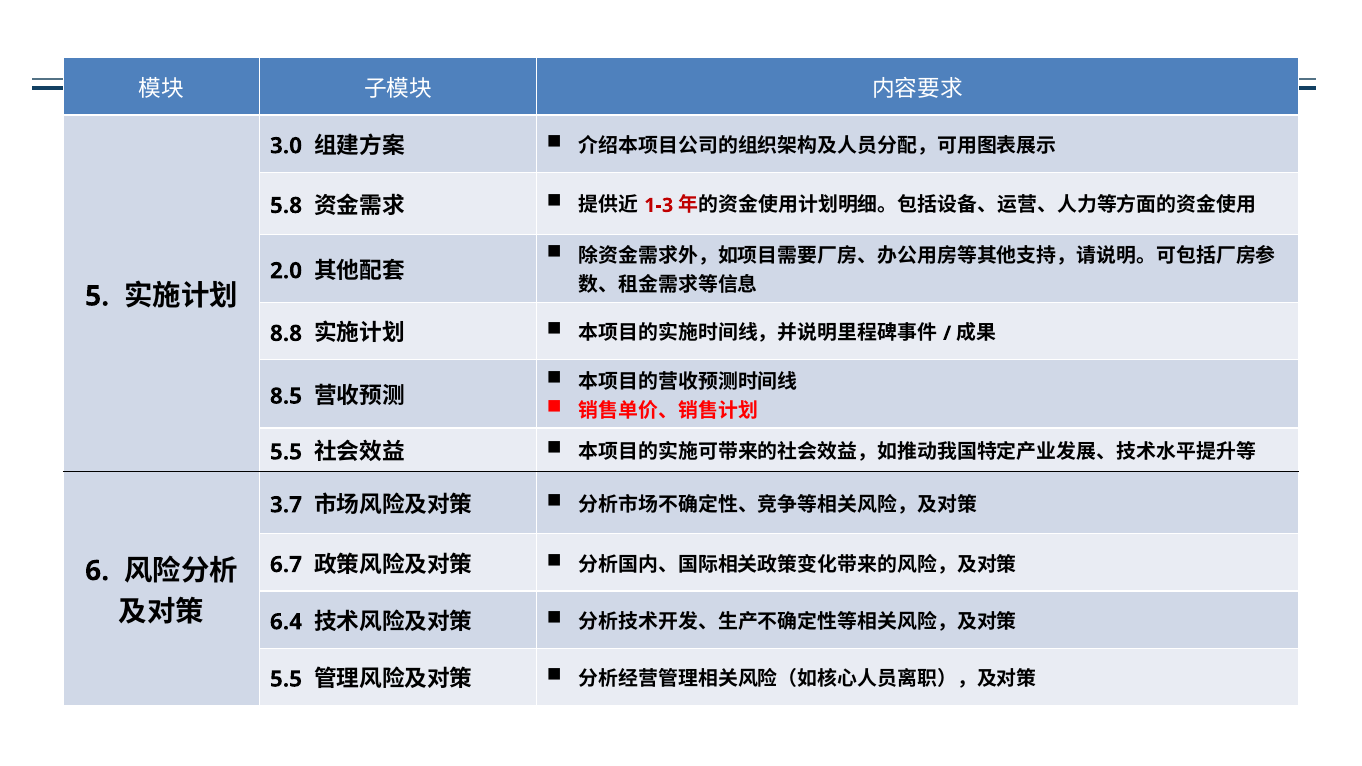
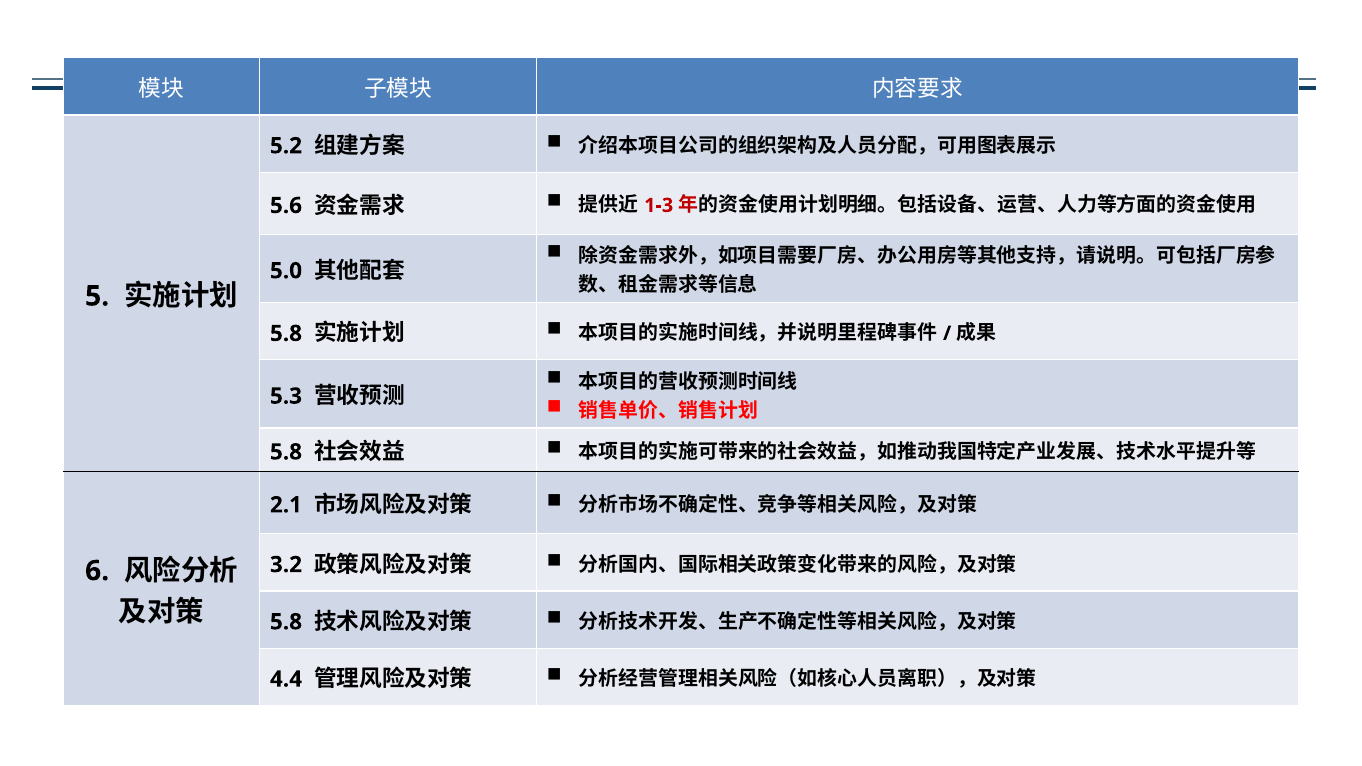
3.0: 3.0 -> 5.2
5.8: 5.8 -> 5.6
2.0: 2.0 -> 5.0
8.8 at (286, 334): 8.8 -> 5.8
8.5: 8.5 -> 5.3
5.5 at (286, 452): 5.5 -> 5.8
3.7: 3.7 -> 2.1
6.7: 6.7 -> 3.2
6.4 at (286, 622): 6.4 -> 5.8
5.5 at (286, 679): 5.5 -> 4.4
